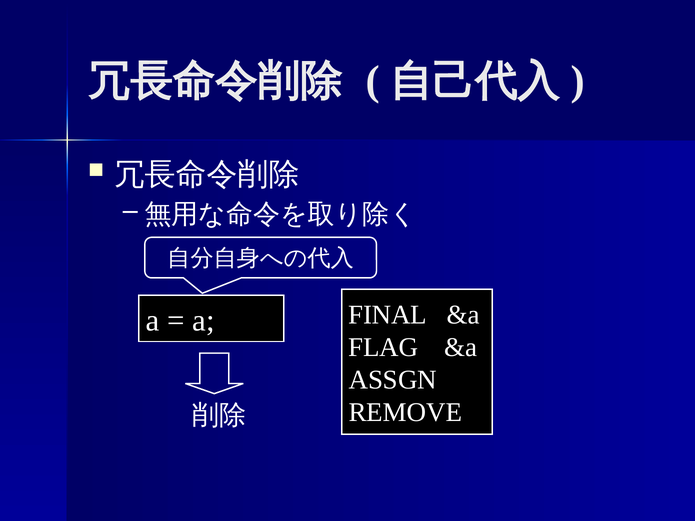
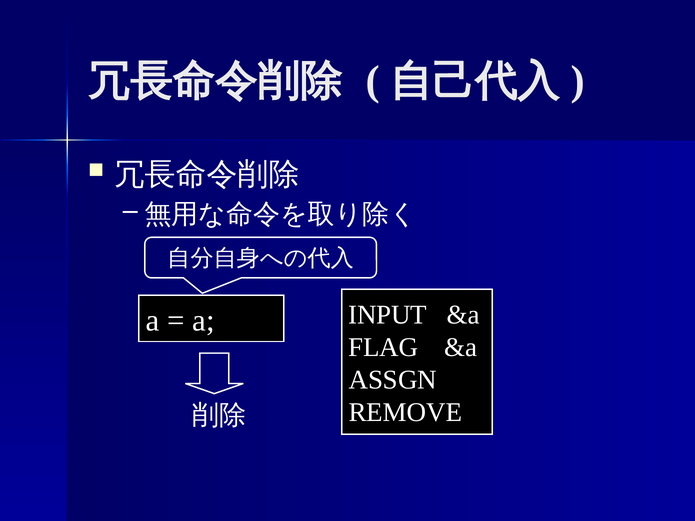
FINAL: FINAL -> INPUT
